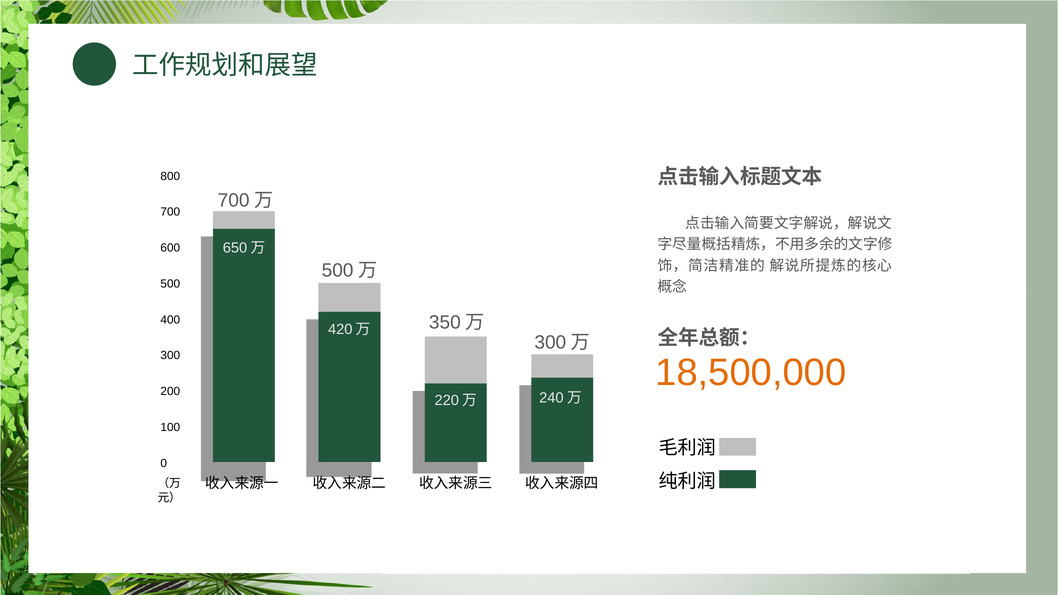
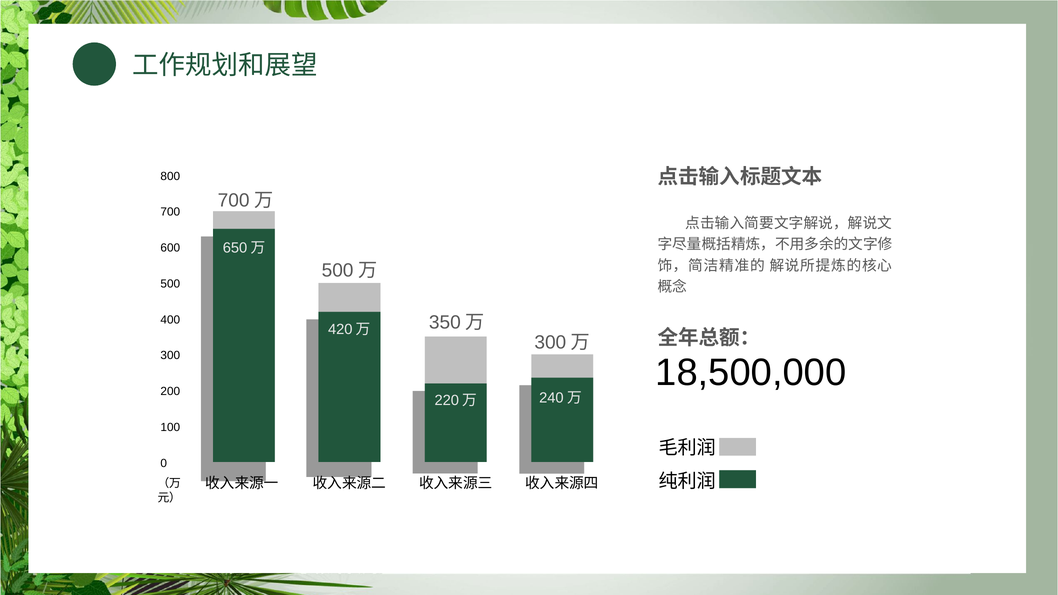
18,500,000 colour: orange -> black
